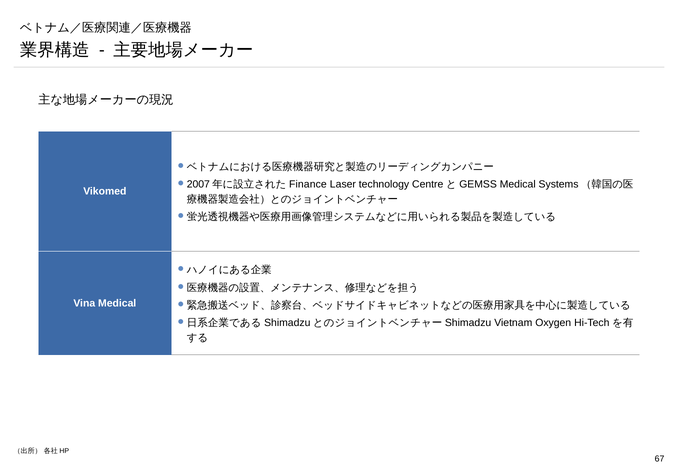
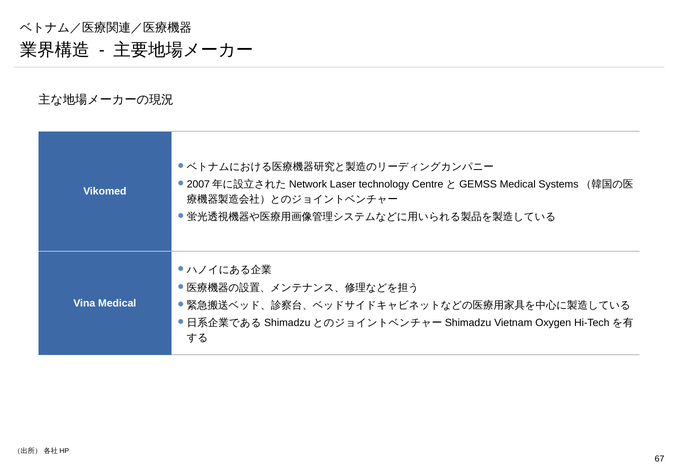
Finance: Finance -> Network
